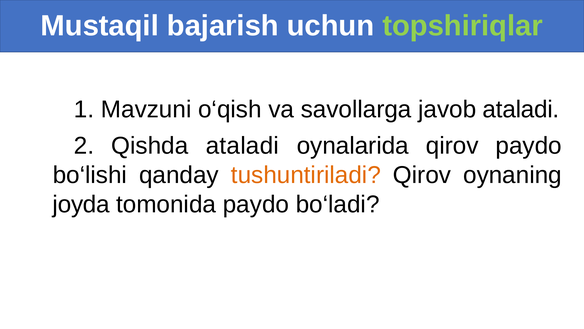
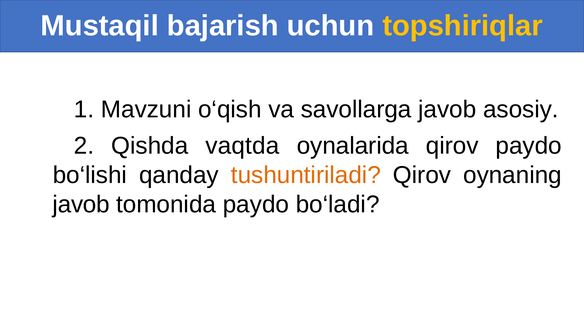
topshiriqlar colour: light green -> yellow
javob ataladi: ataladi -> asosiy
Qishda ataladi: ataladi -> vaqtda
joyda at (81, 204): joyda -> javob
